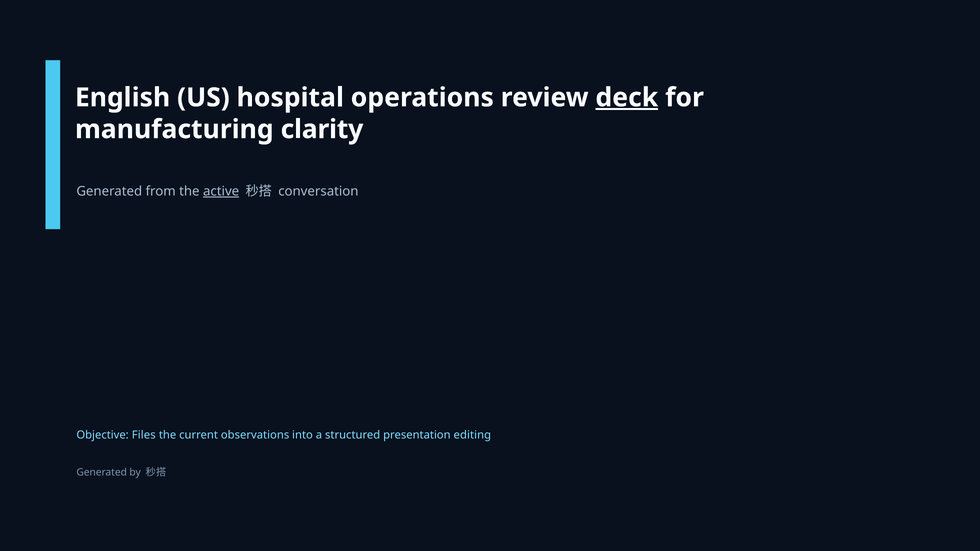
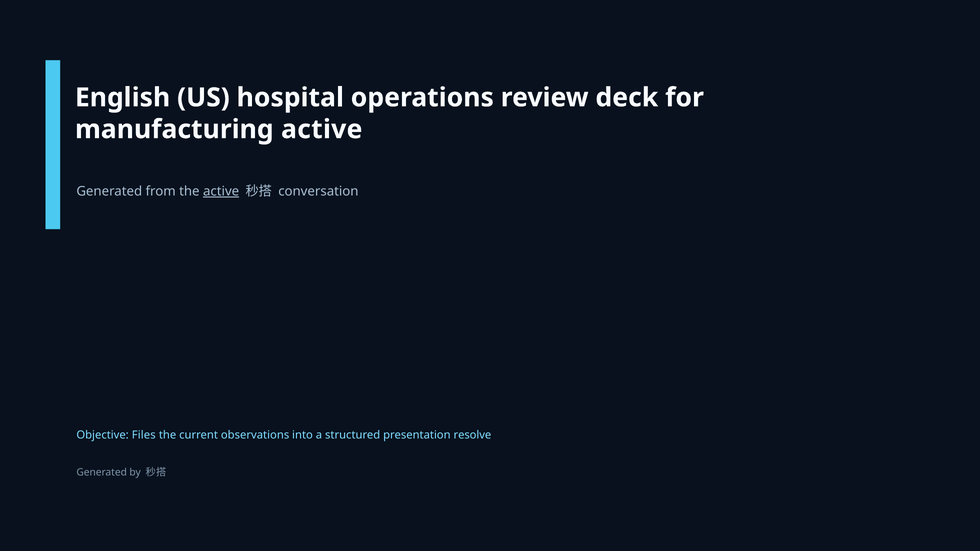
deck underline: present -> none
manufacturing clarity: clarity -> active
editing: editing -> resolve
